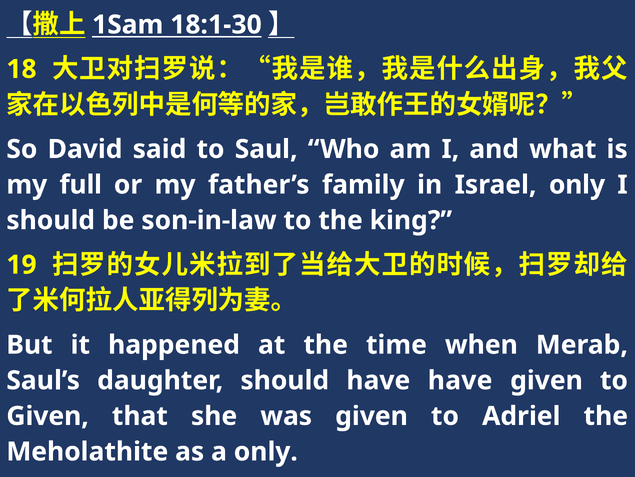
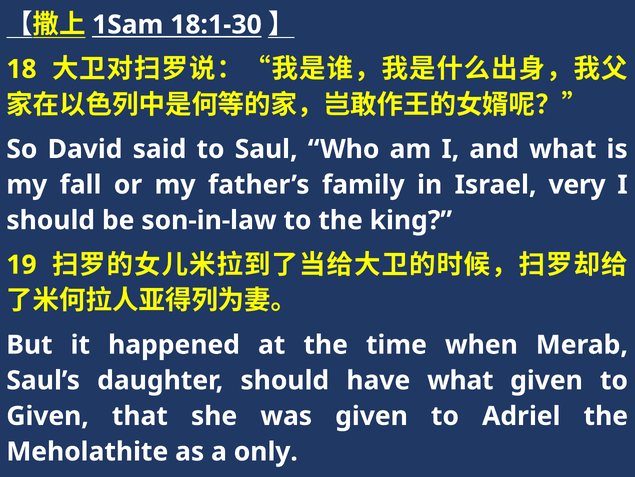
full: full -> fall
Israel only: only -> very
have have: have -> what
